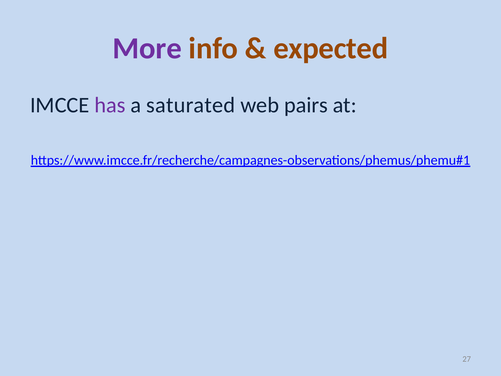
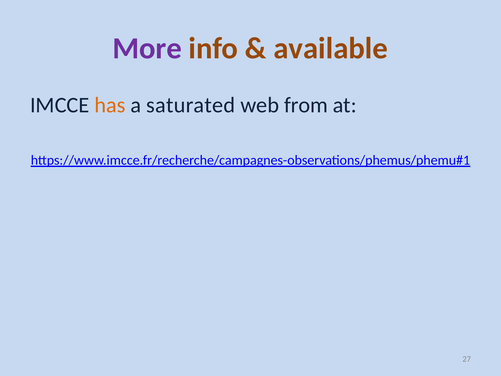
expected: expected -> available
has colour: purple -> orange
pairs: pairs -> from
